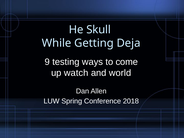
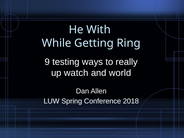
Skull: Skull -> With
Deja: Deja -> Ring
come: come -> really
